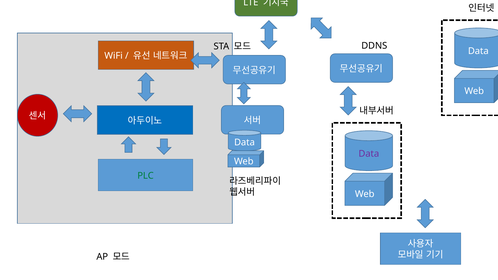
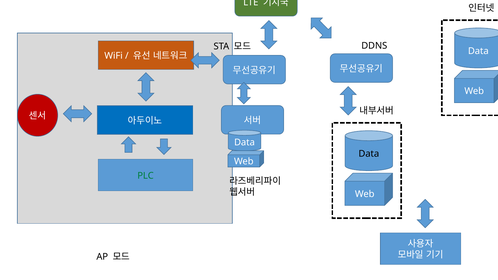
Data at (369, 154) colour: purple -> black
